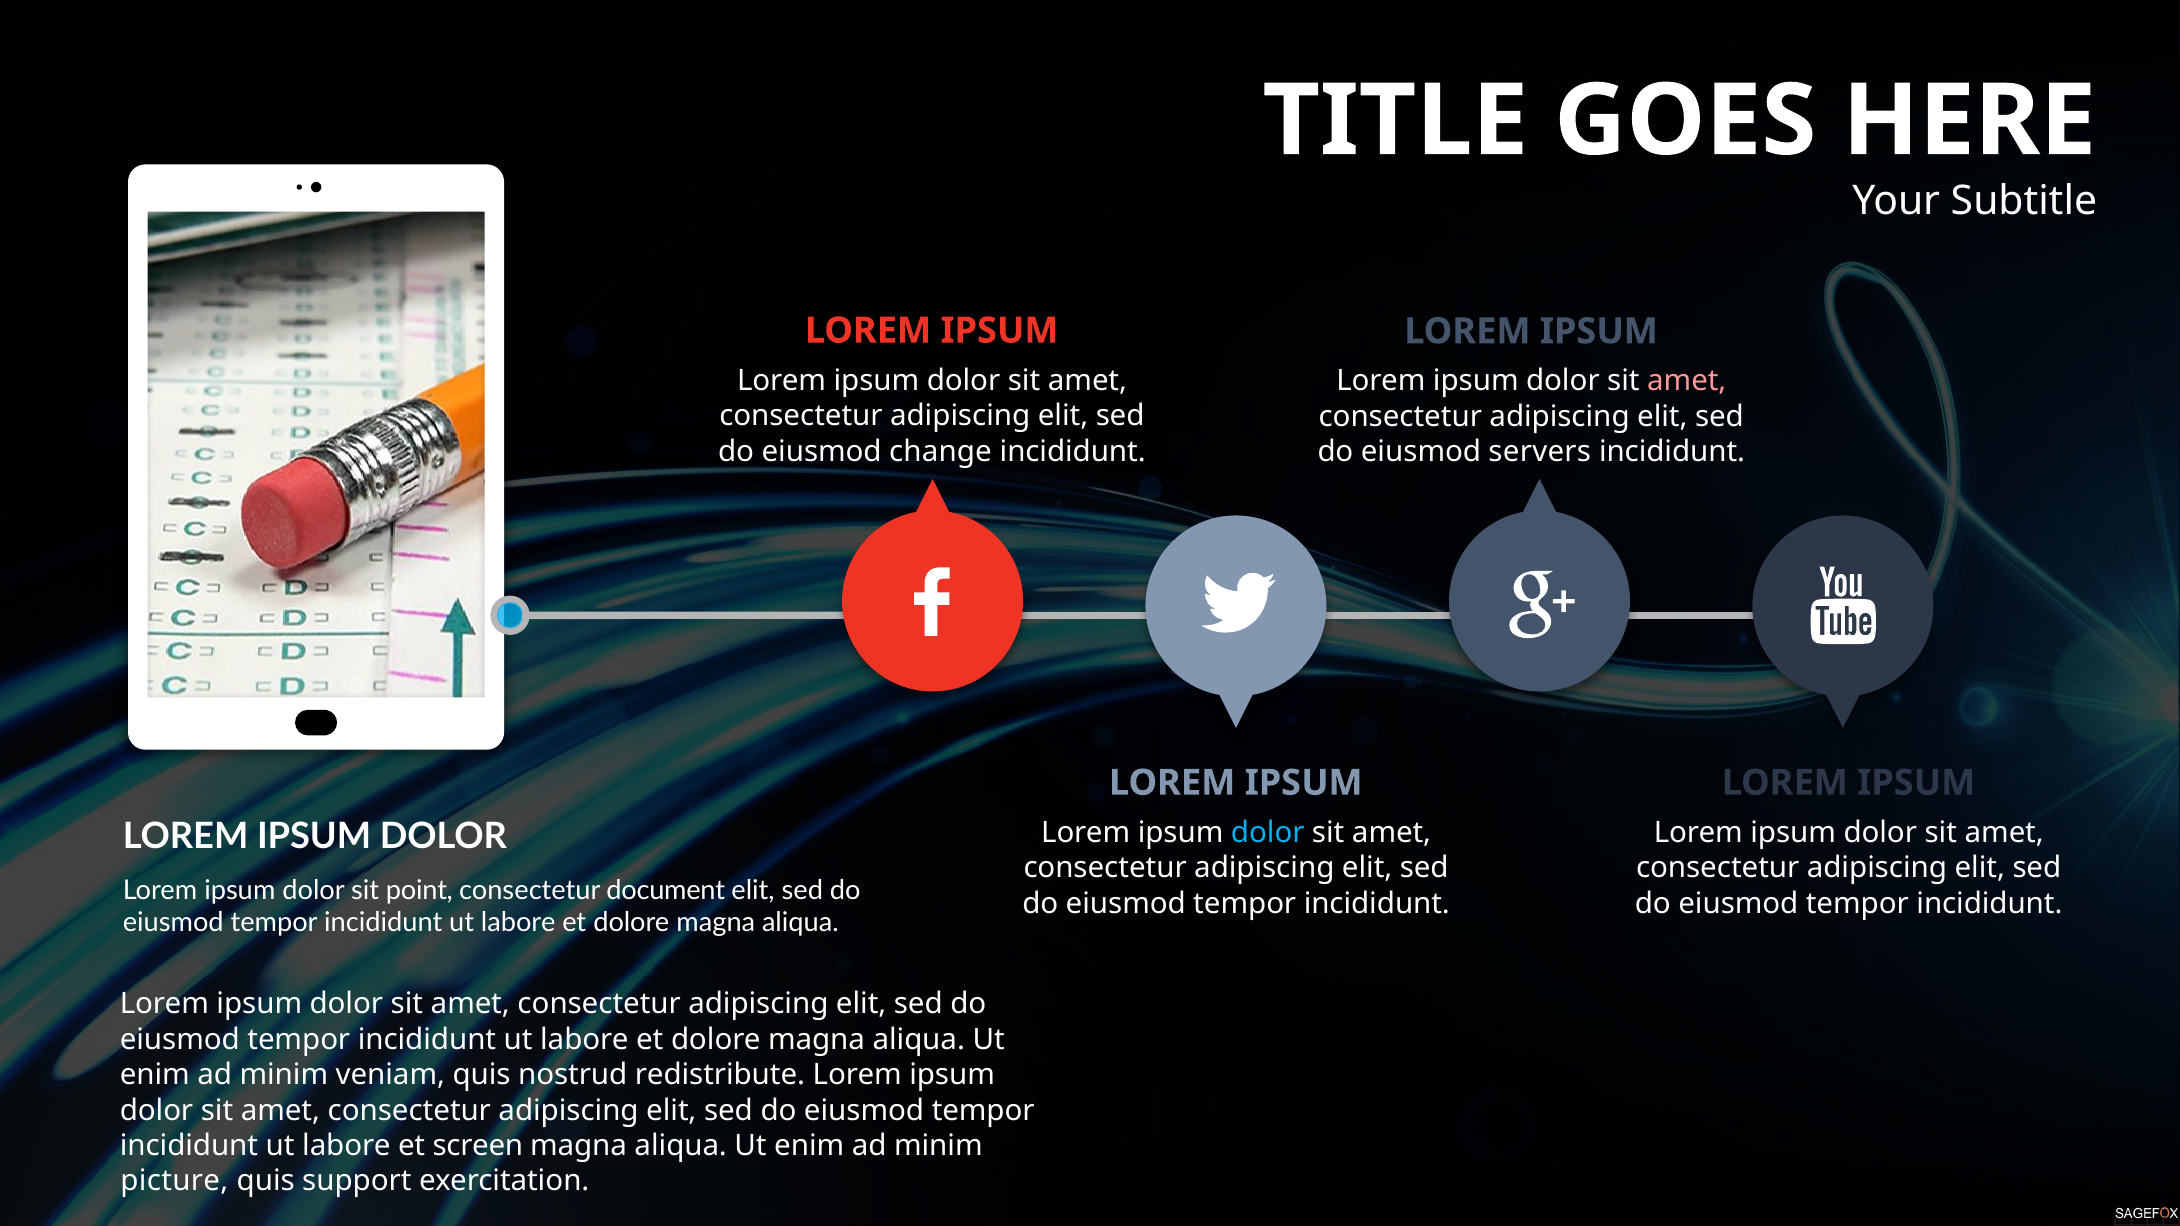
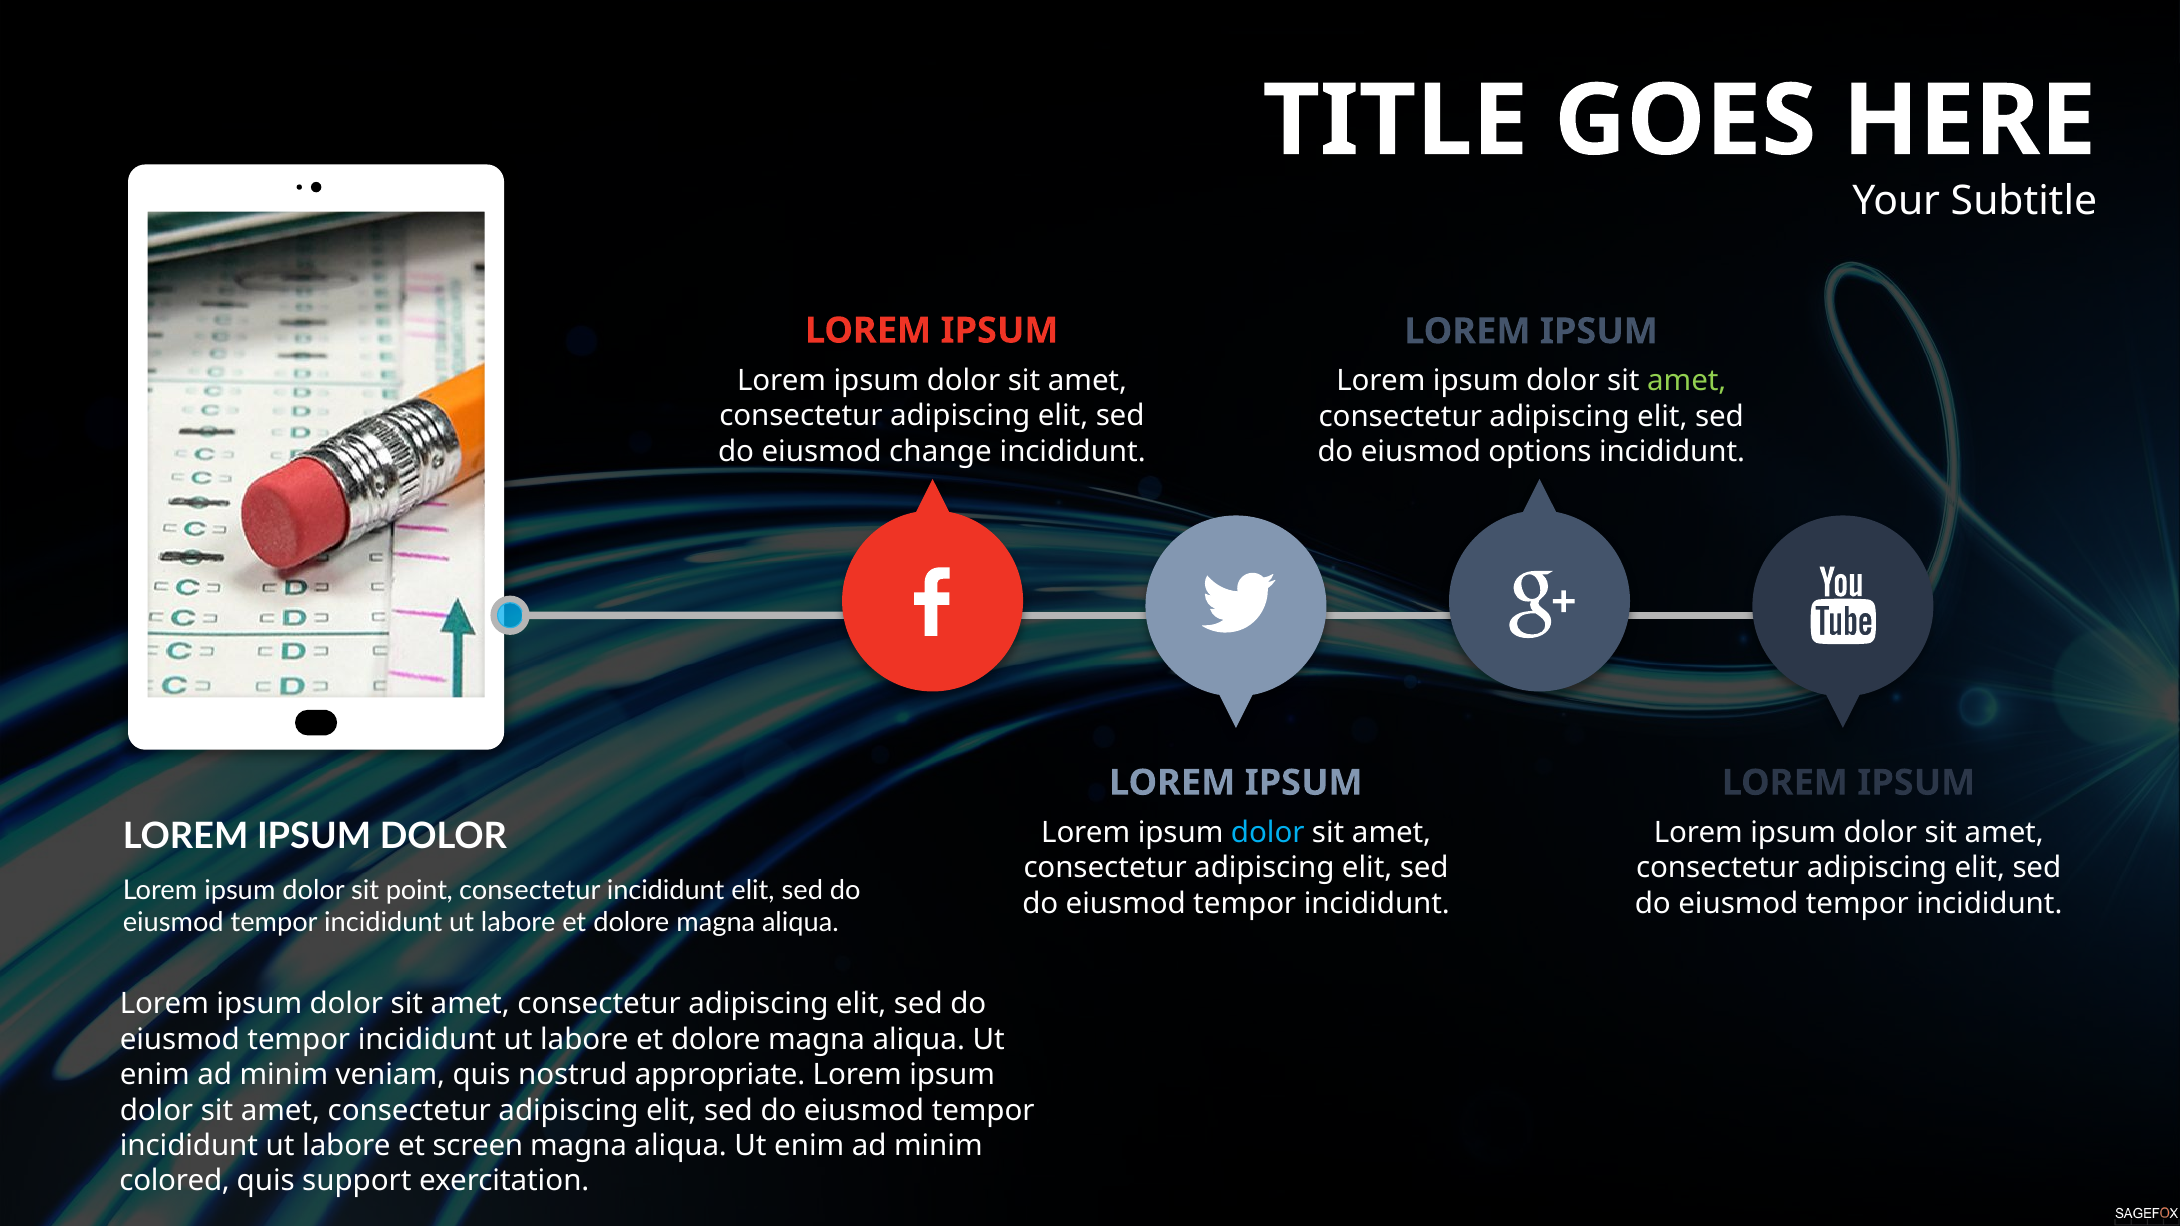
amet at (1687, 381) colour: pink -> light green
servers: servers -> options
consectetur document: document -> incididunt
redistribute: redistribute -> appropriate
picture: picture -> colored
